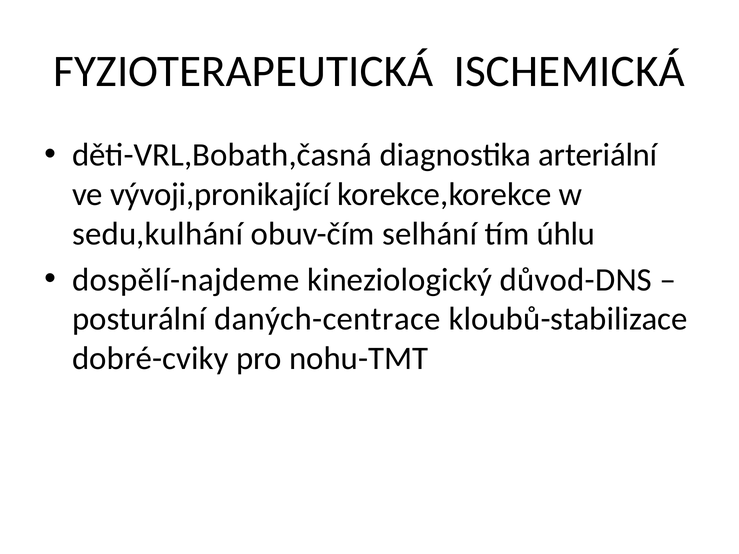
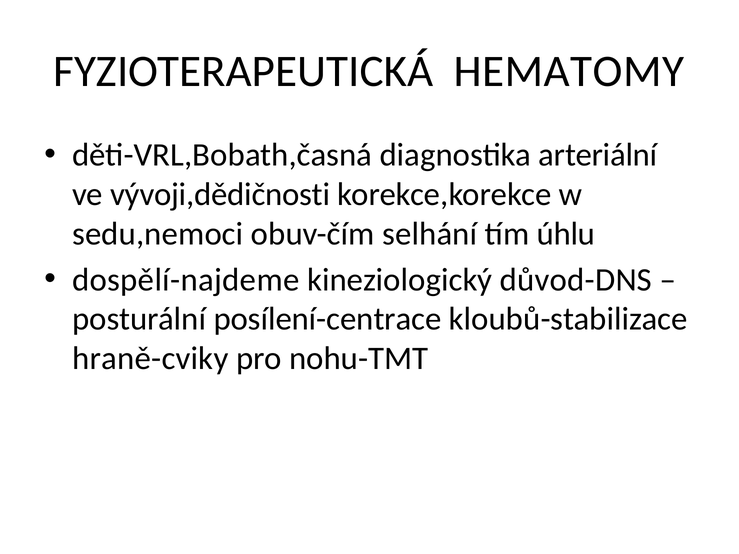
ISCHEMICKÁ: ISCHEMICKÁ -> HEMATOMY
vývoji,pronikající: vývoji,pronikající -> vývoji,dědičnosti
sedu,kulhání: sedu,kulhání -> sedu,nemoci
daných-centrace: daných-centrace -> posílení-centrace
dobré-cviky: dobré-cviky -> hraně-cviky
